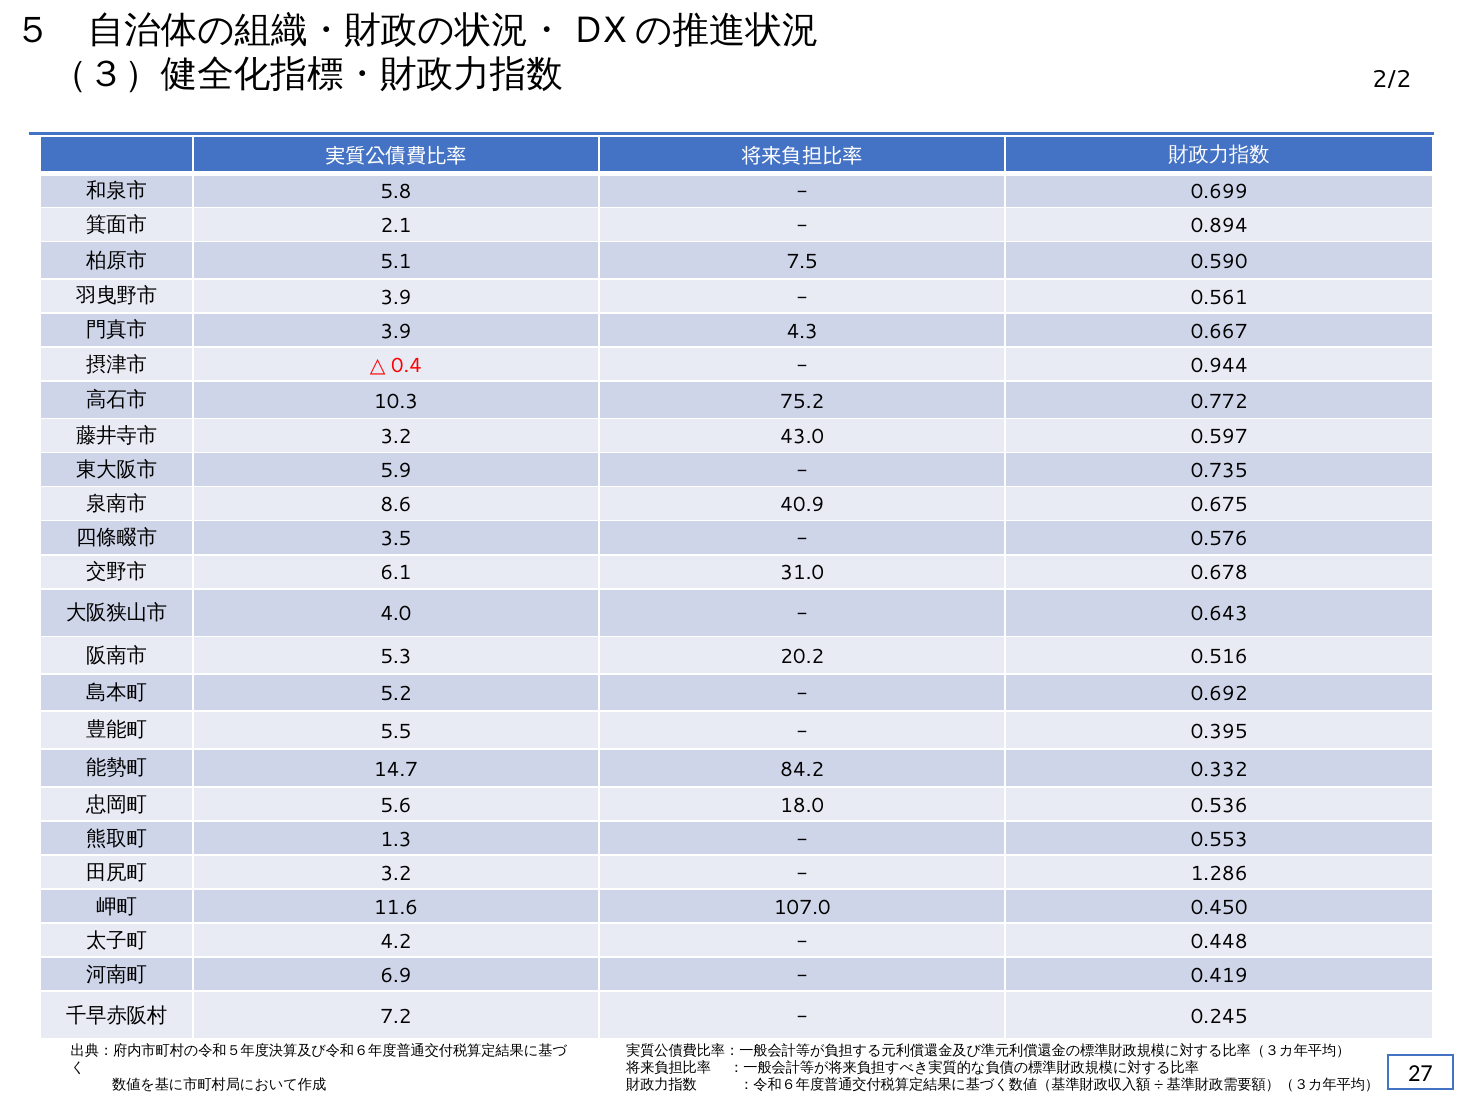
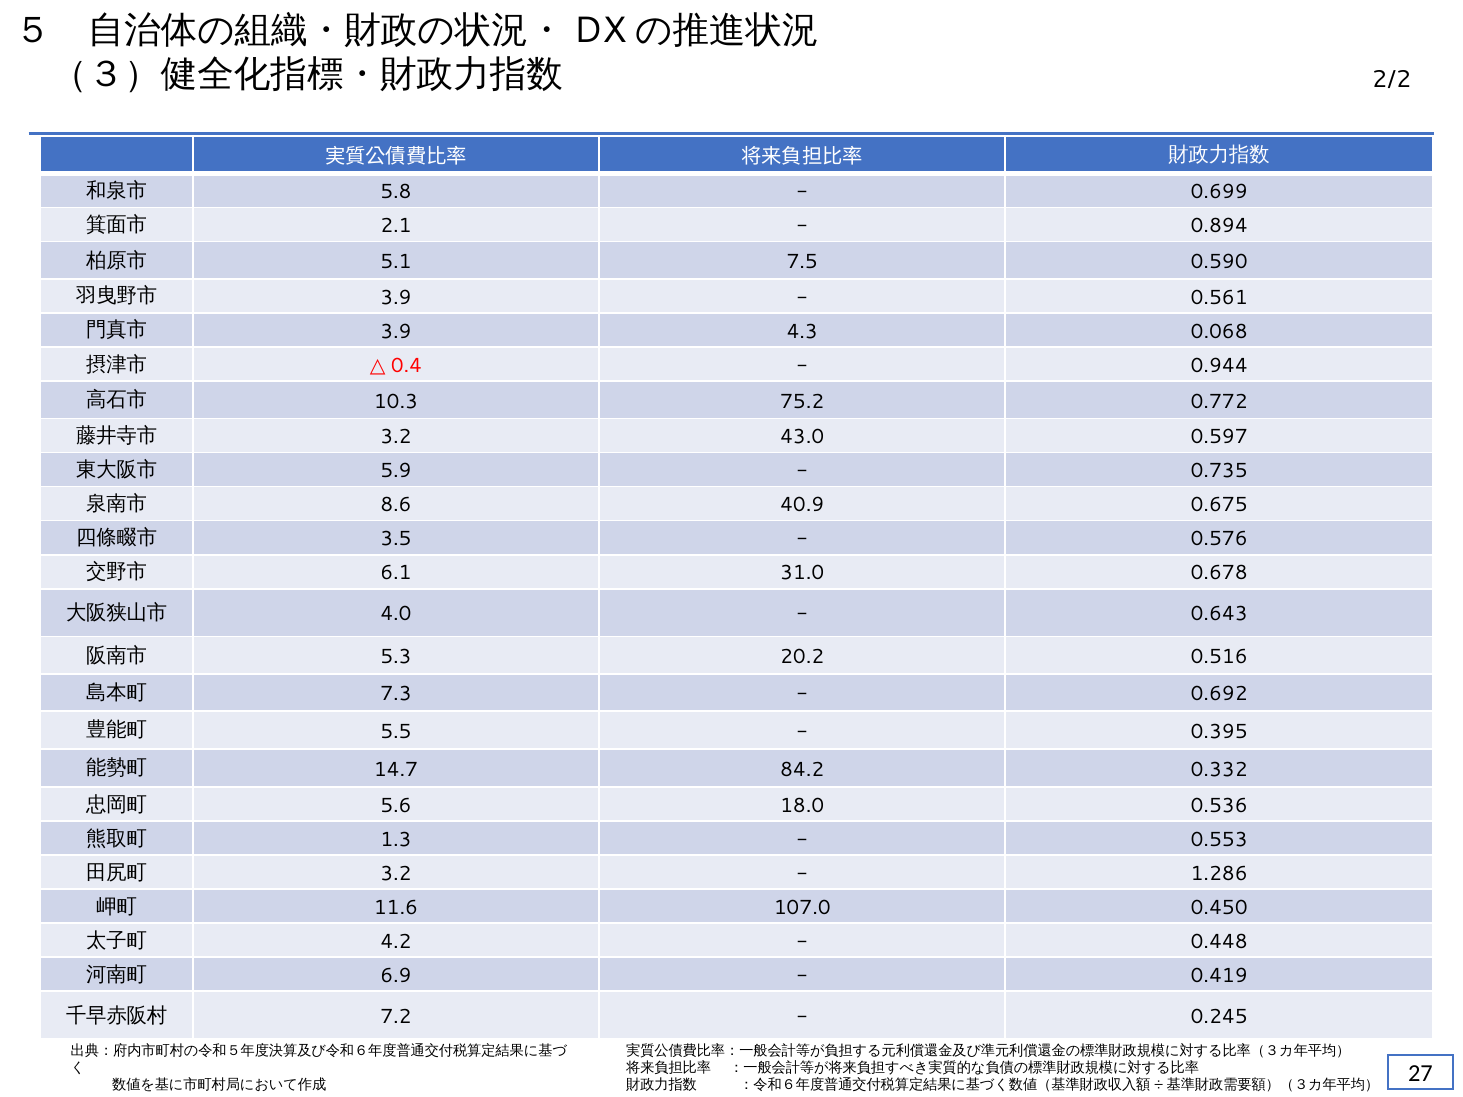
0.667: 0.667 -> 0.068
5.2: 5.2 -> 7.3
